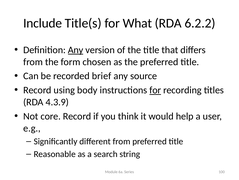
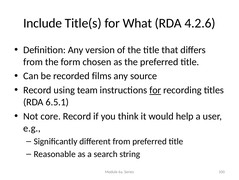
6.2.2: 6.2.2 -> 4.2.6
Any at (76, 50) underline: present -> none
brief: brief -> films
body: body -> team
4.3.9: 4.3.9 -> 6.5.1
